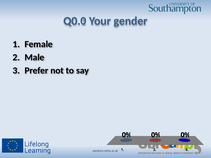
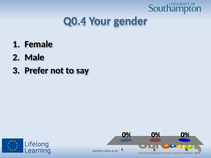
Q0.0: Q0.0 -> Q0.4
